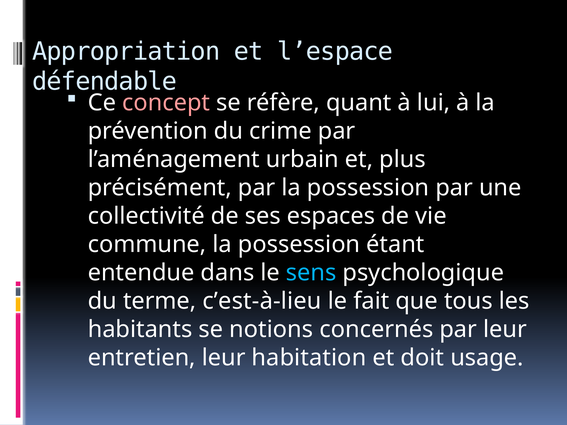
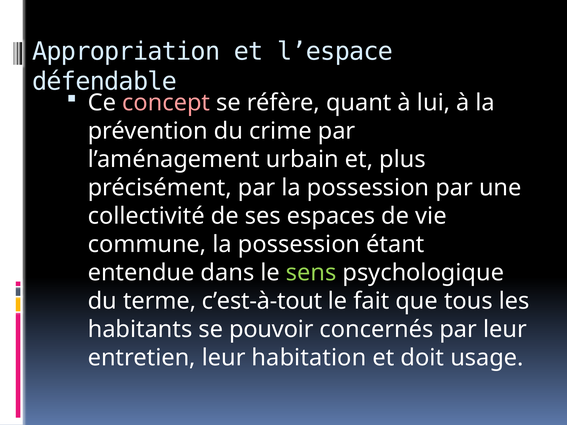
sens colour: light blue -> light green
c’est-à-lieu: c’est-à-lieu -> c’est-à-tout
notions: notions -> pouvoir
